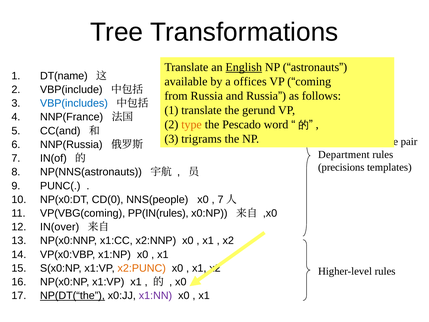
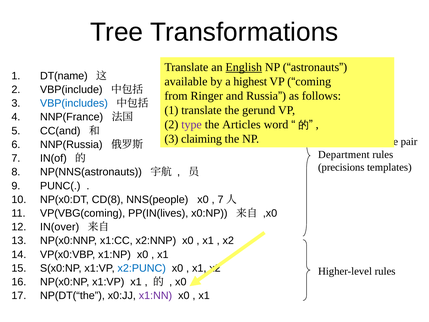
offices: offices -> highest
from Russia: Russia -> Ringer
type colour: orange -> purple
Pescado: Pescado -> Articles
trigrams: trigrams -> claiming
CD(0: CD(0 -> CD(8
PP(IN(rules: PP(IN(rules -> PP(IN(lives
x2:PUNC colour: orange -> blue
NP(DT(“the underline: present -> none
